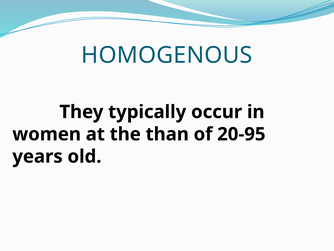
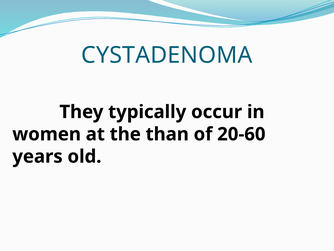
HOMOGENOUS: HOMOGENOUS -> CYSTADENOMA
20-95: 20-95 -> 20-60
